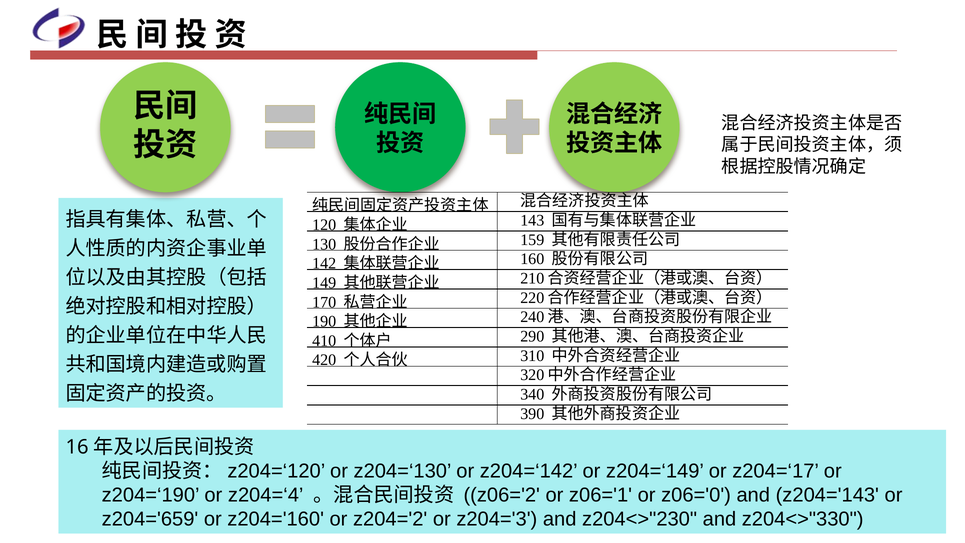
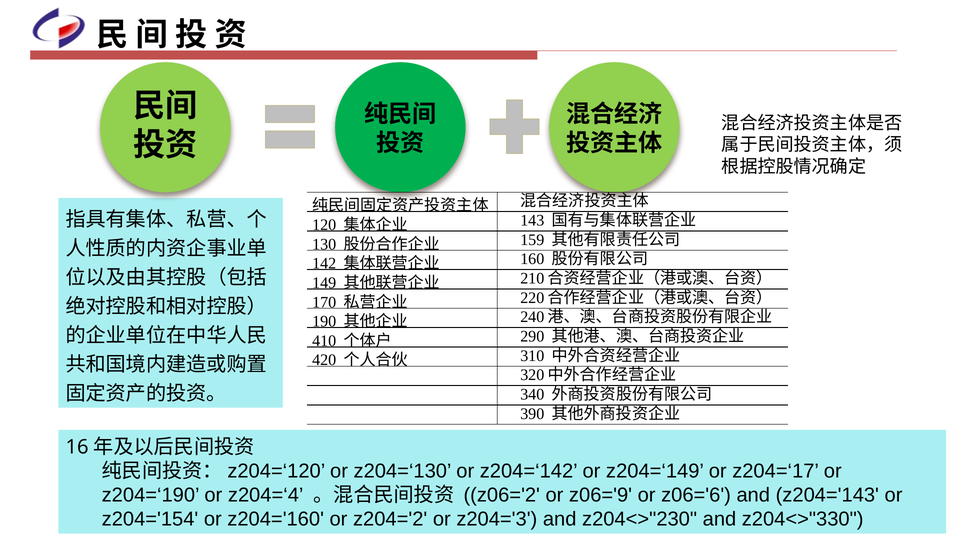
z06='1: z06='1 -> z06='9
z06='0: z06='0 -> z06='6
z204='659: z204='659 -> z204='154
